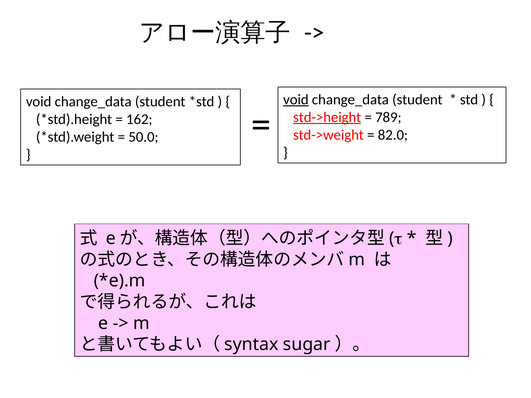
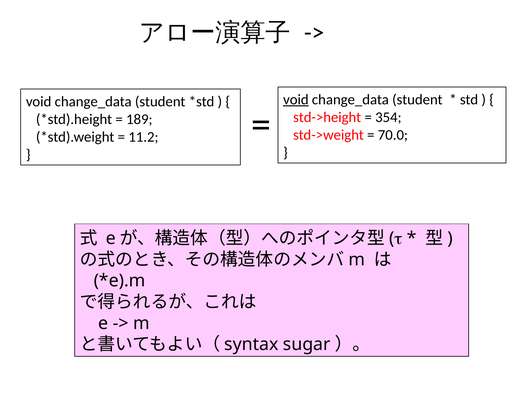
std->height underline: present -> none
789: 789 -> 354
162: 162 -> 189
82.0: 82.0 -> 70.0
50.0: 50.0 -> 11.2
